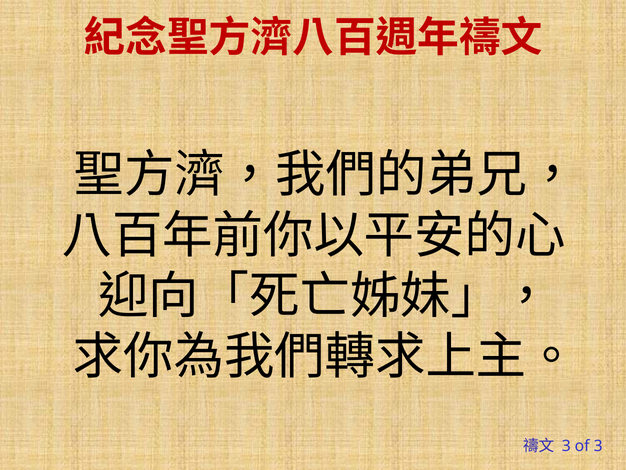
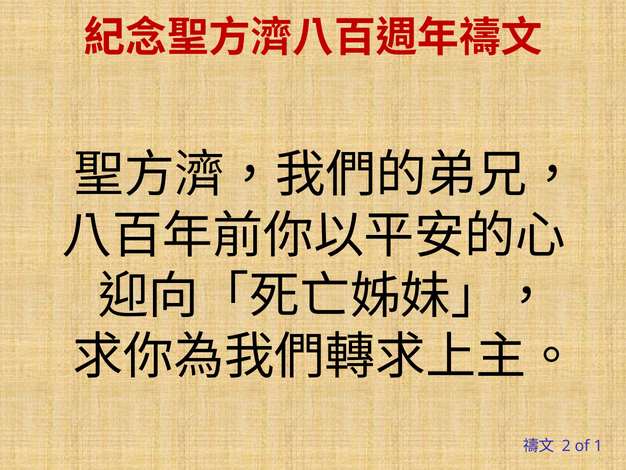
3 at (566, 445): 3 -> 2
of 3: 3 -> 1
